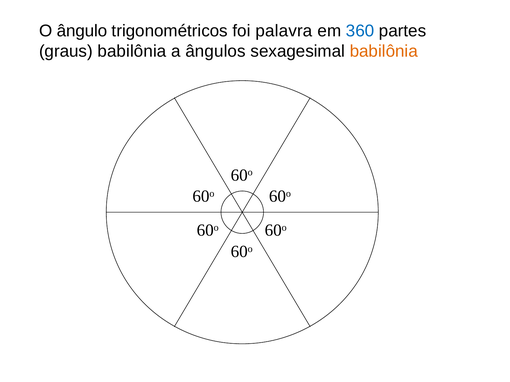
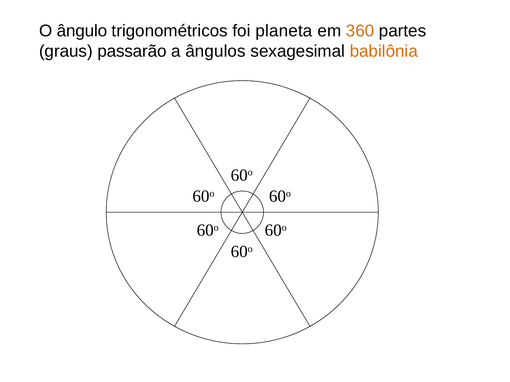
palavra: palavra -> planeta
360 colour: blue -> orange
graus babilônia: babilônia -> passarão
